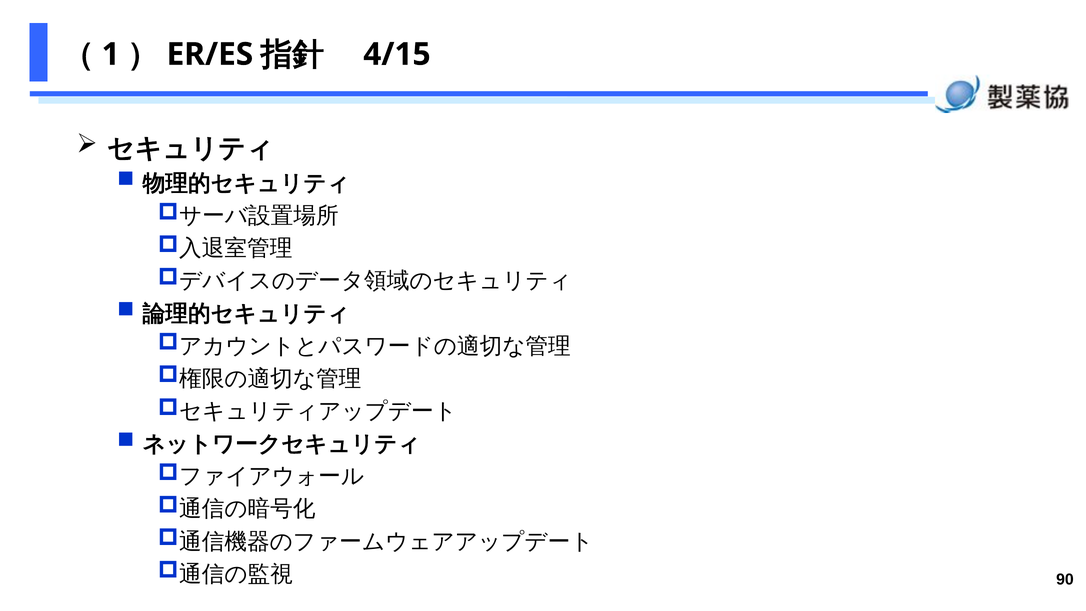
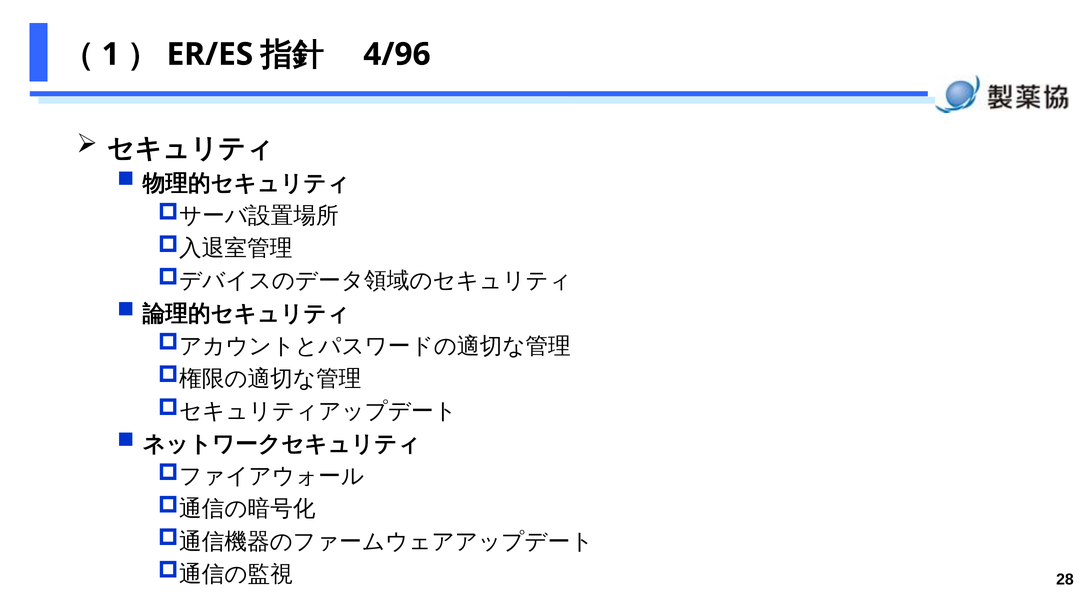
4/15: 4/15 -> 4/96
90: 90 -> 28
